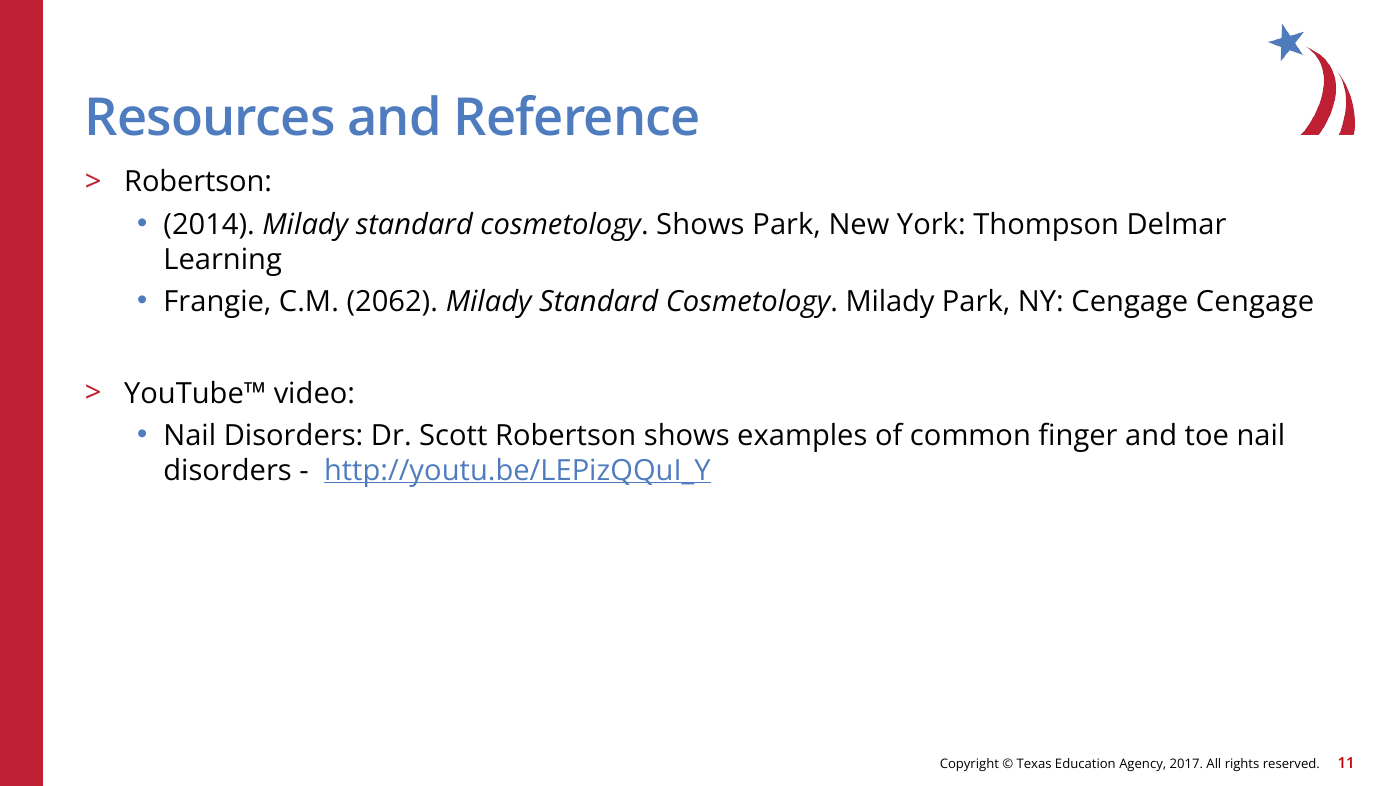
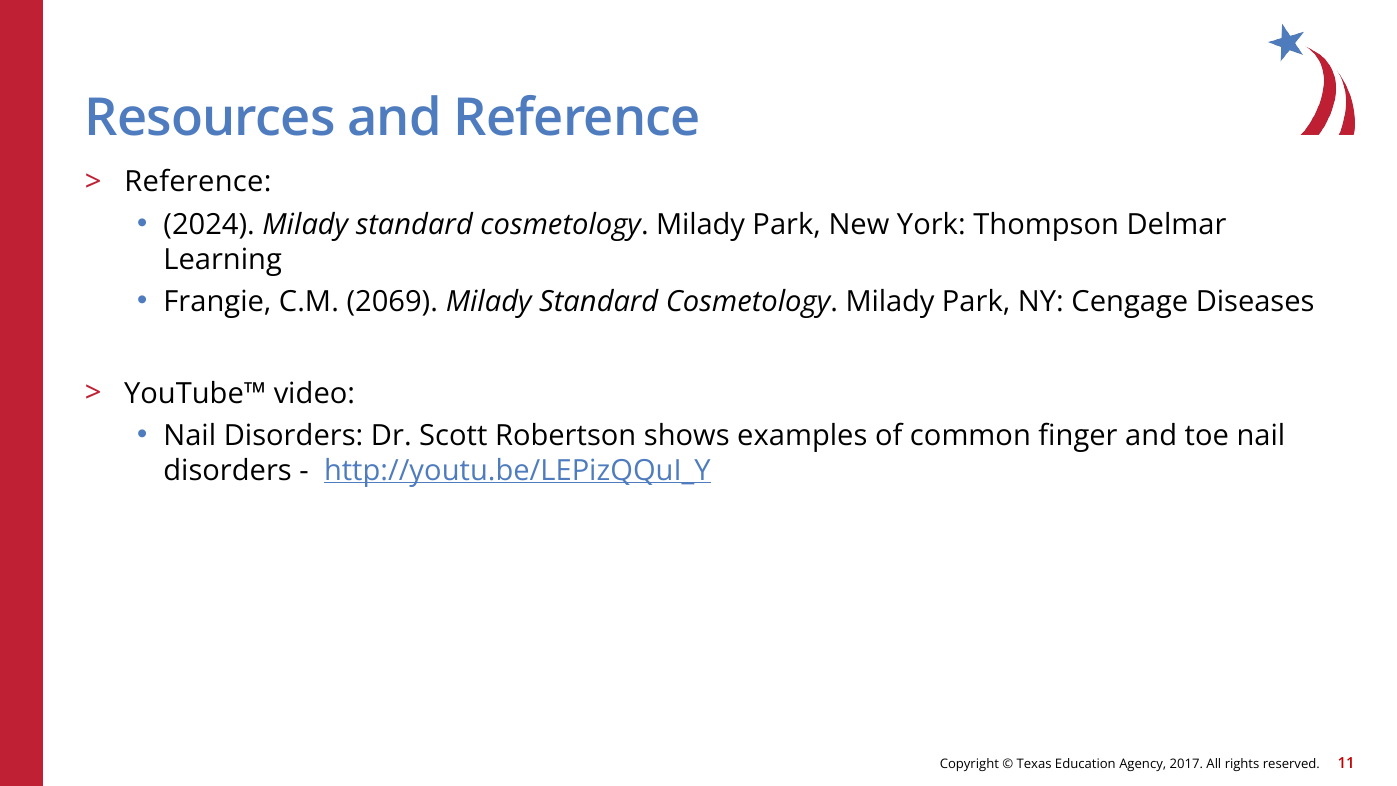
Robertson at (198, 182): Robertson -> Reference
2014: 2014 -> 2024
Shows at (700, 224): Shows -> Milady
2062: 2062 -> 2069
Cengage Cengage: Cengage -> Diseases
